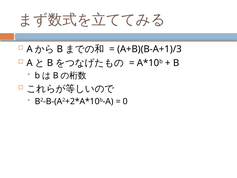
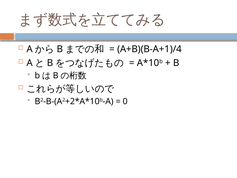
A+B)(B-A+1)/3: A+B)(B-A+1)/3 -> A+B)(B-A+1)/4
